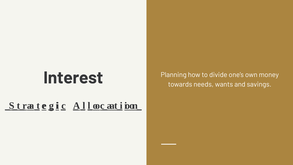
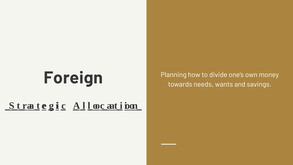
Interest: Interest -> Foreign
